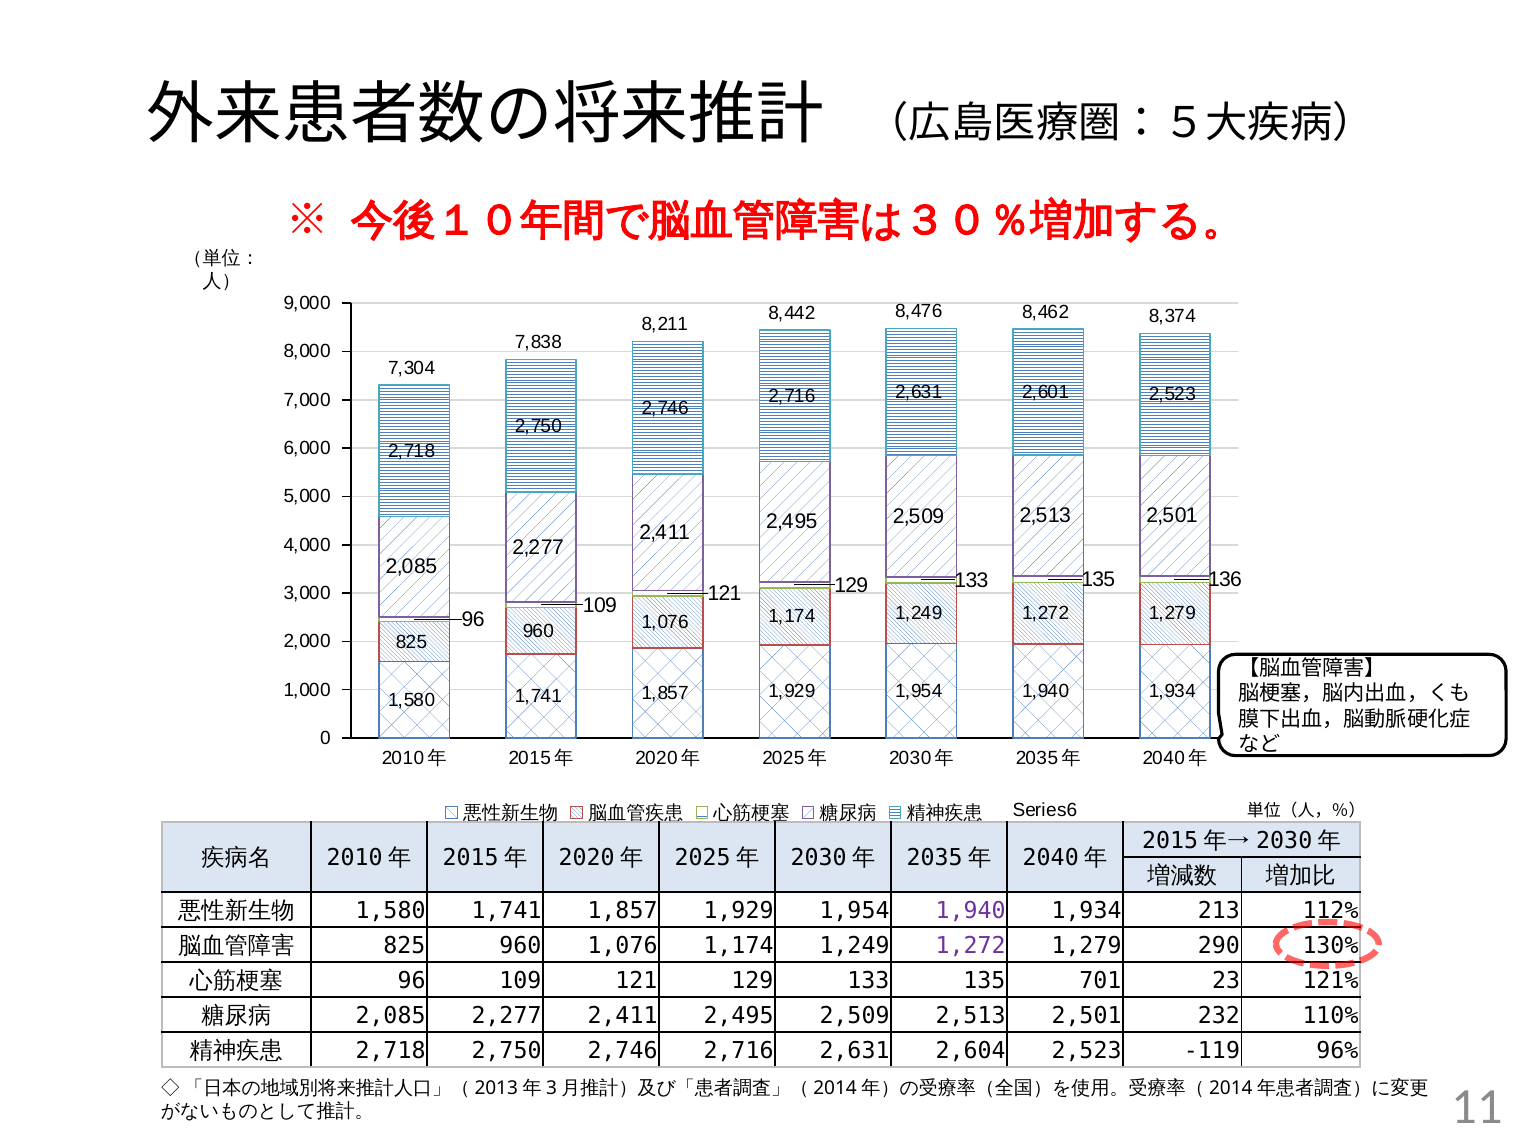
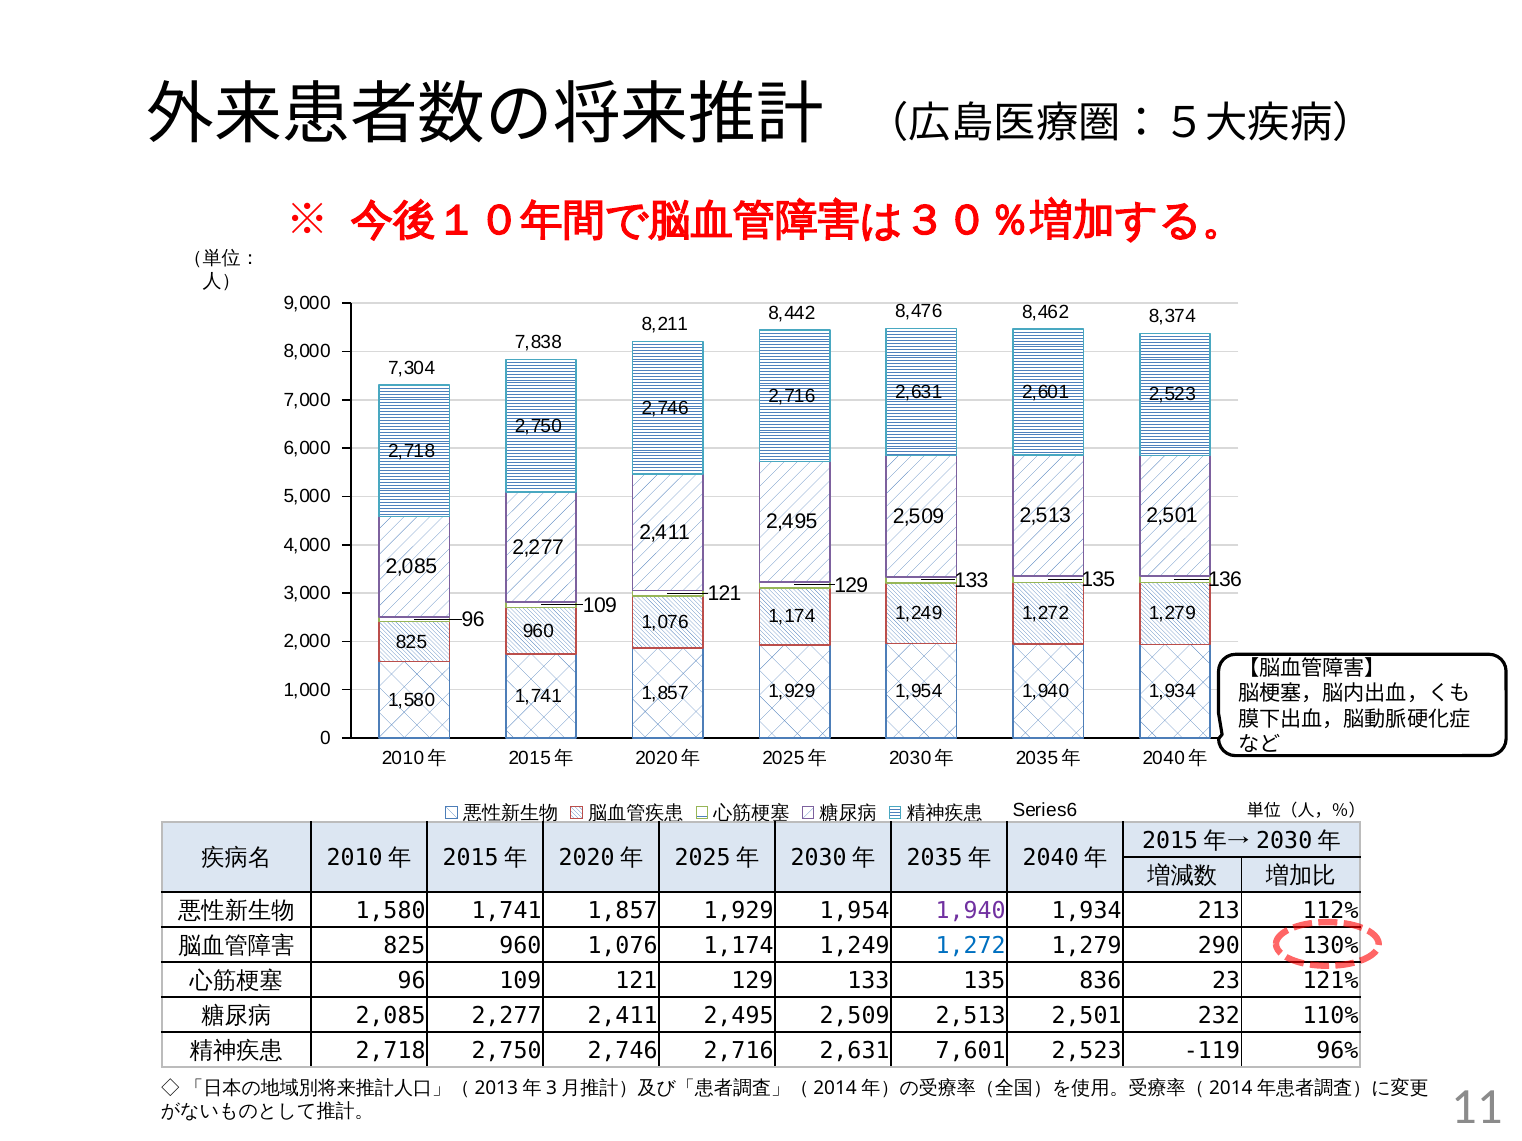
1,272 at (971, 946) colour: purple -> blue
701: 701 -> 836
2,604: 2,604 -> 7,601
